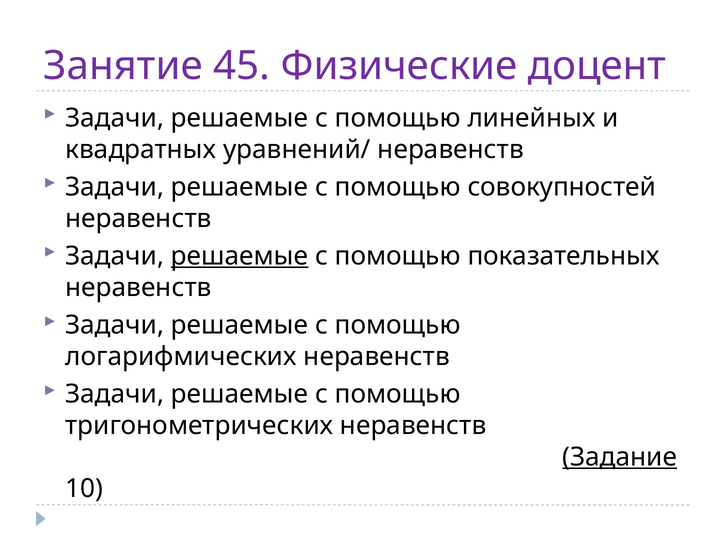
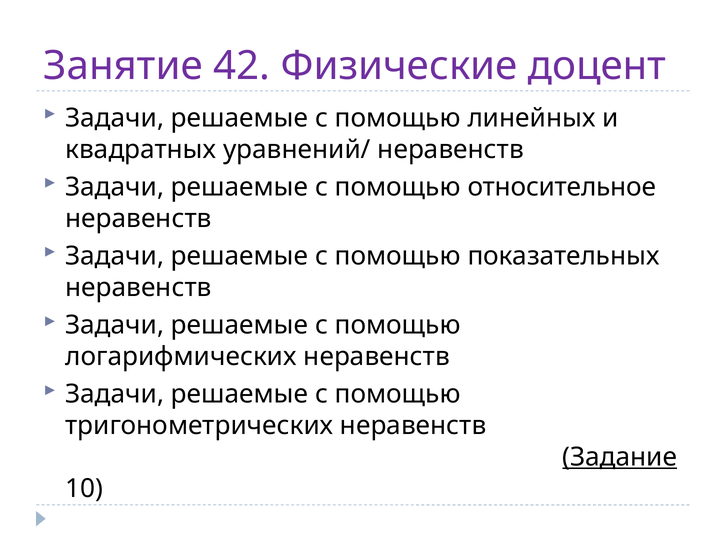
45: 45 -> 42
совокупностей: совокупностей -> относительное
решаемые at (240, 256) underline: present -> none
